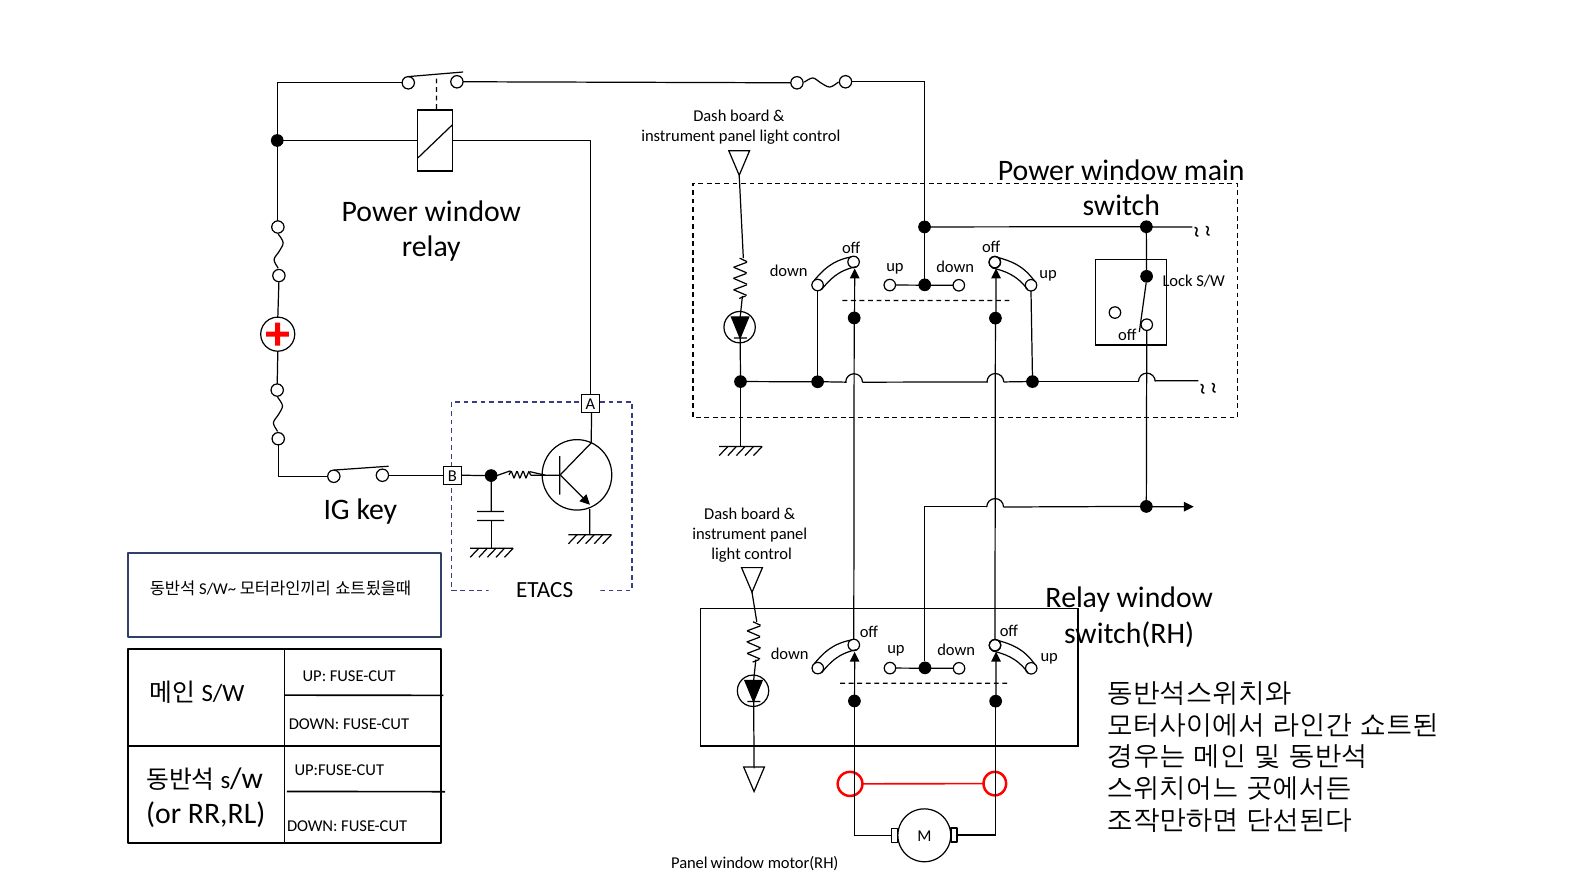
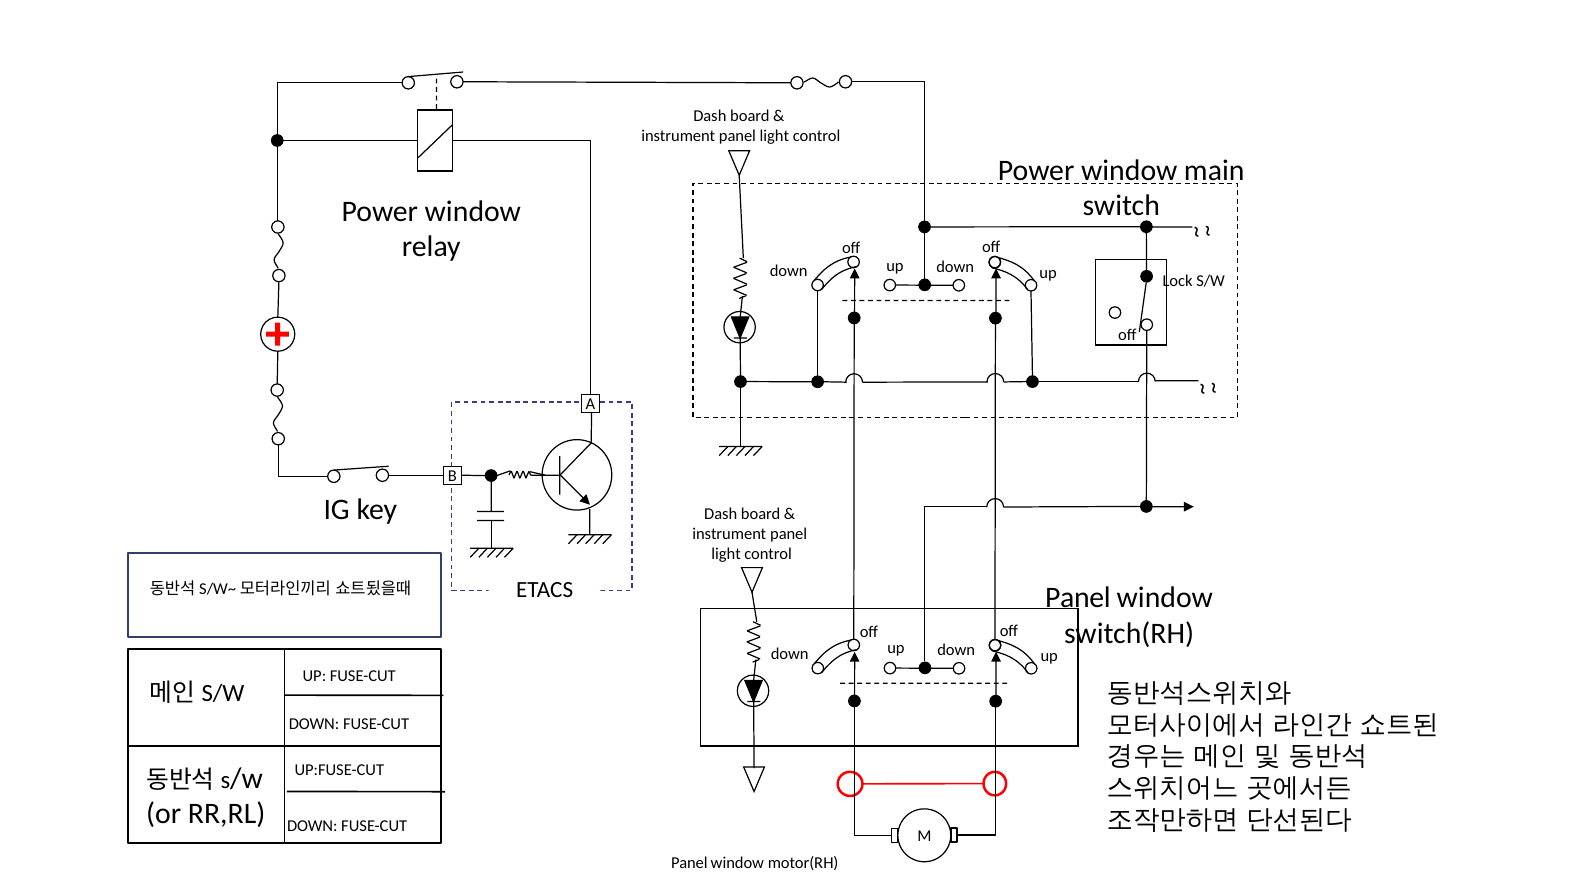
Relay at (1078, 598): Relay -> Panel
